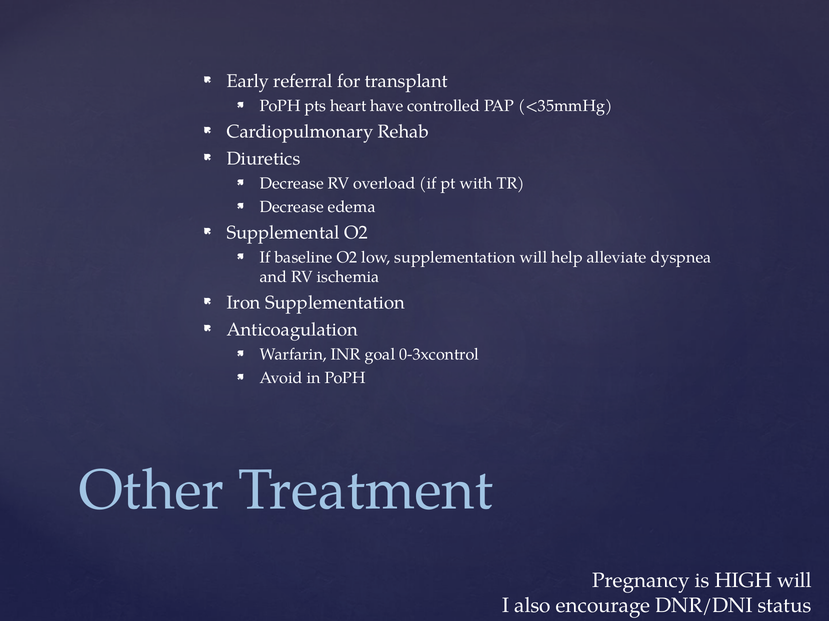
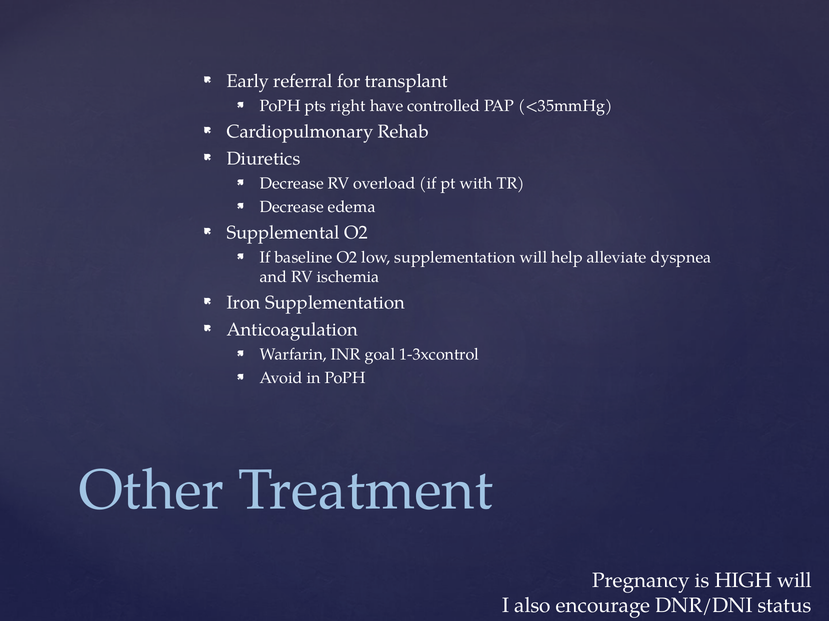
heart: heart -> right
0-3xcontrol: 0-3xcontrol -> 1-3xcontrol
